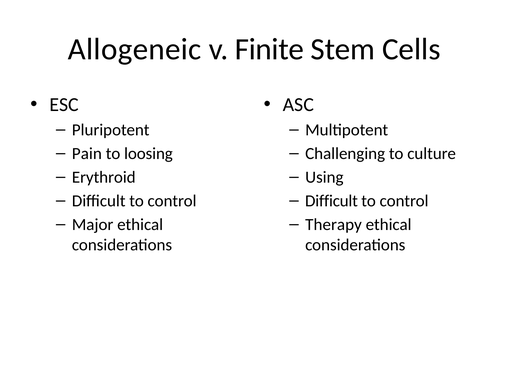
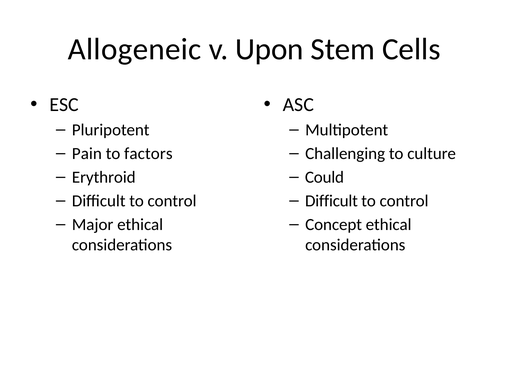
Finite: Finite -> Upon
loosing: loosing -> factors
Using: Using -> Could
Therapy: Therapy -> Concept
